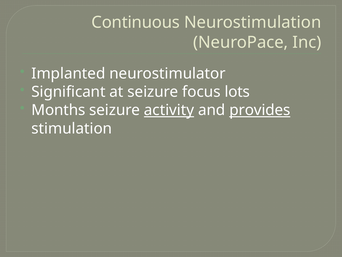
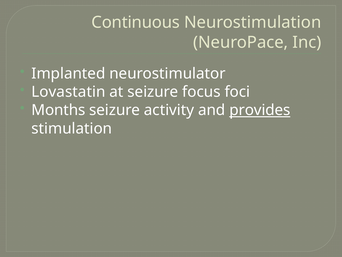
Significant: Significant -> Lovastatin
lots: lots -> foci
activity underline: present -> none
